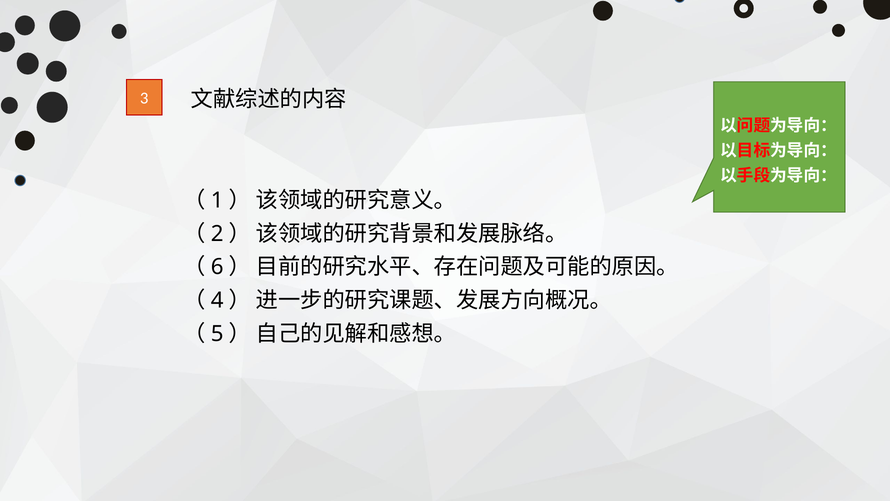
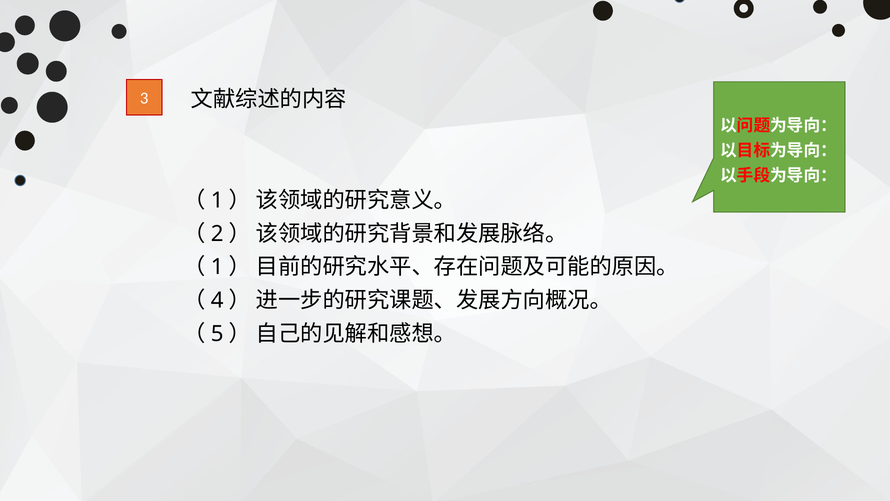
6 at (217, 267): 6 -> 1
